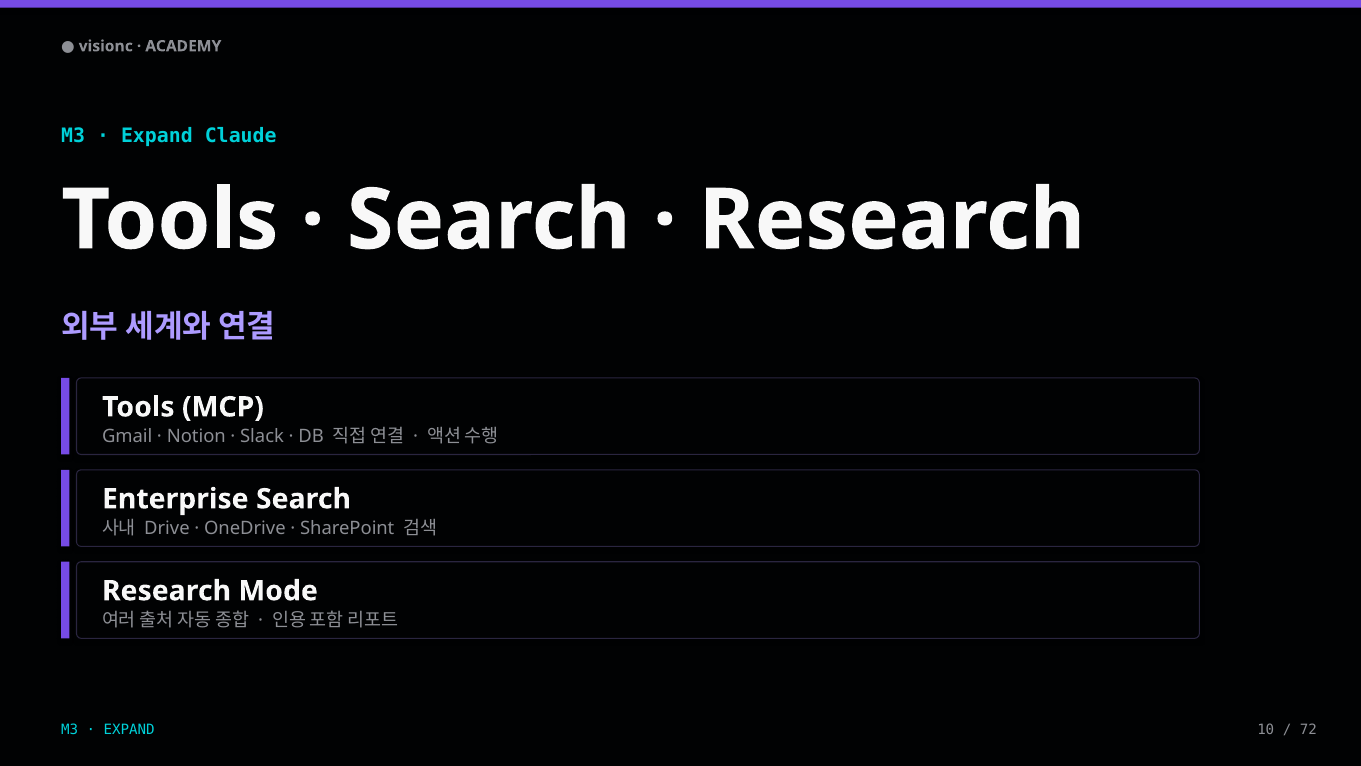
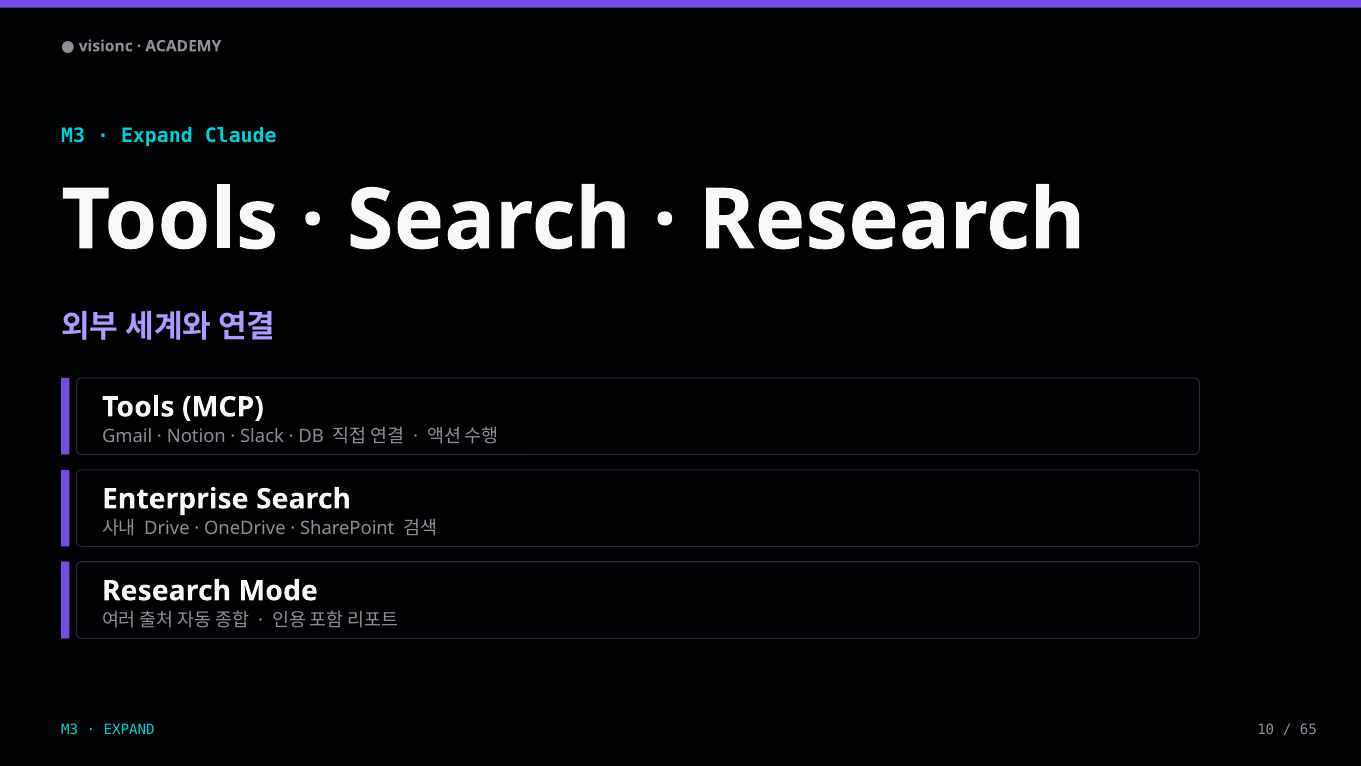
72: 72 -> 65
